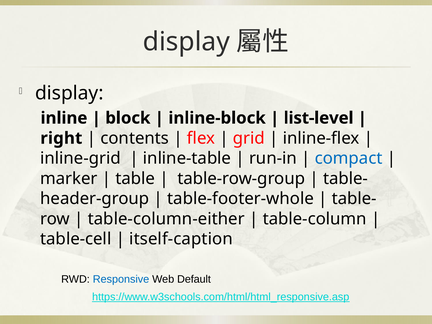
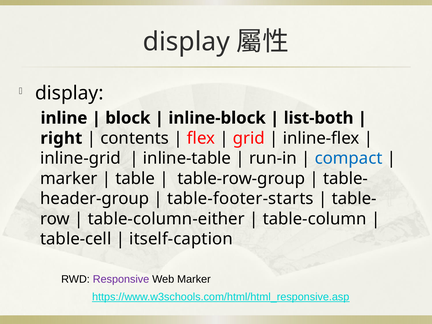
list-level: list-level -> list-both
table-footer-whole: table-footer-whole -> table-footer-starts
Responsive colour: blue -> purple
Web Default: Default -> Marker
